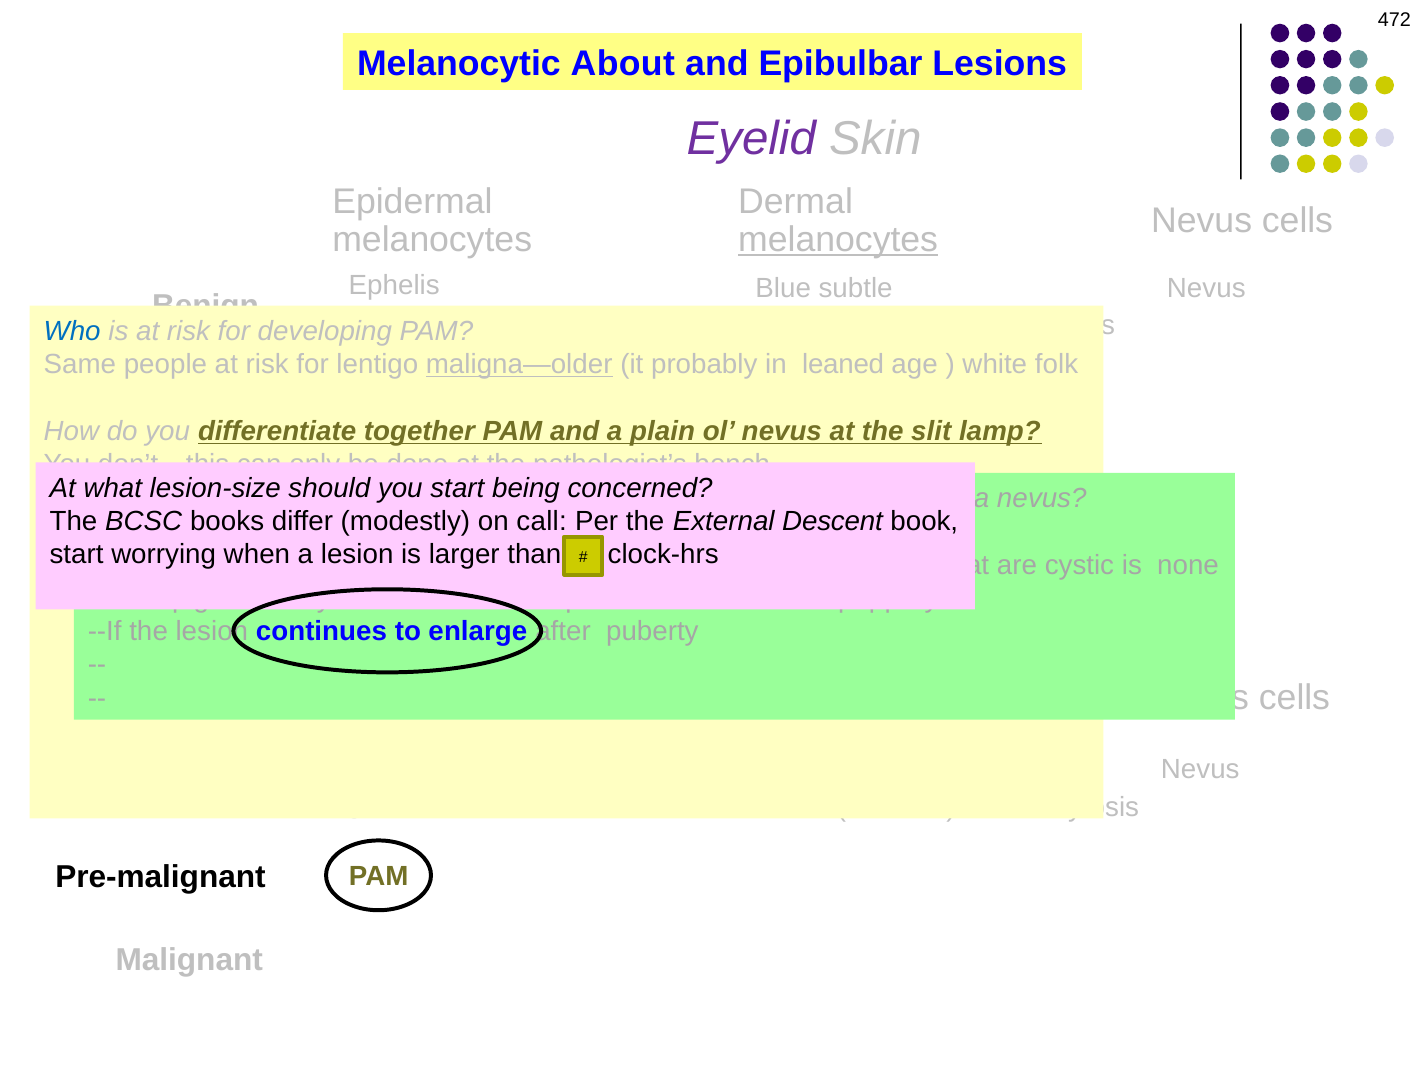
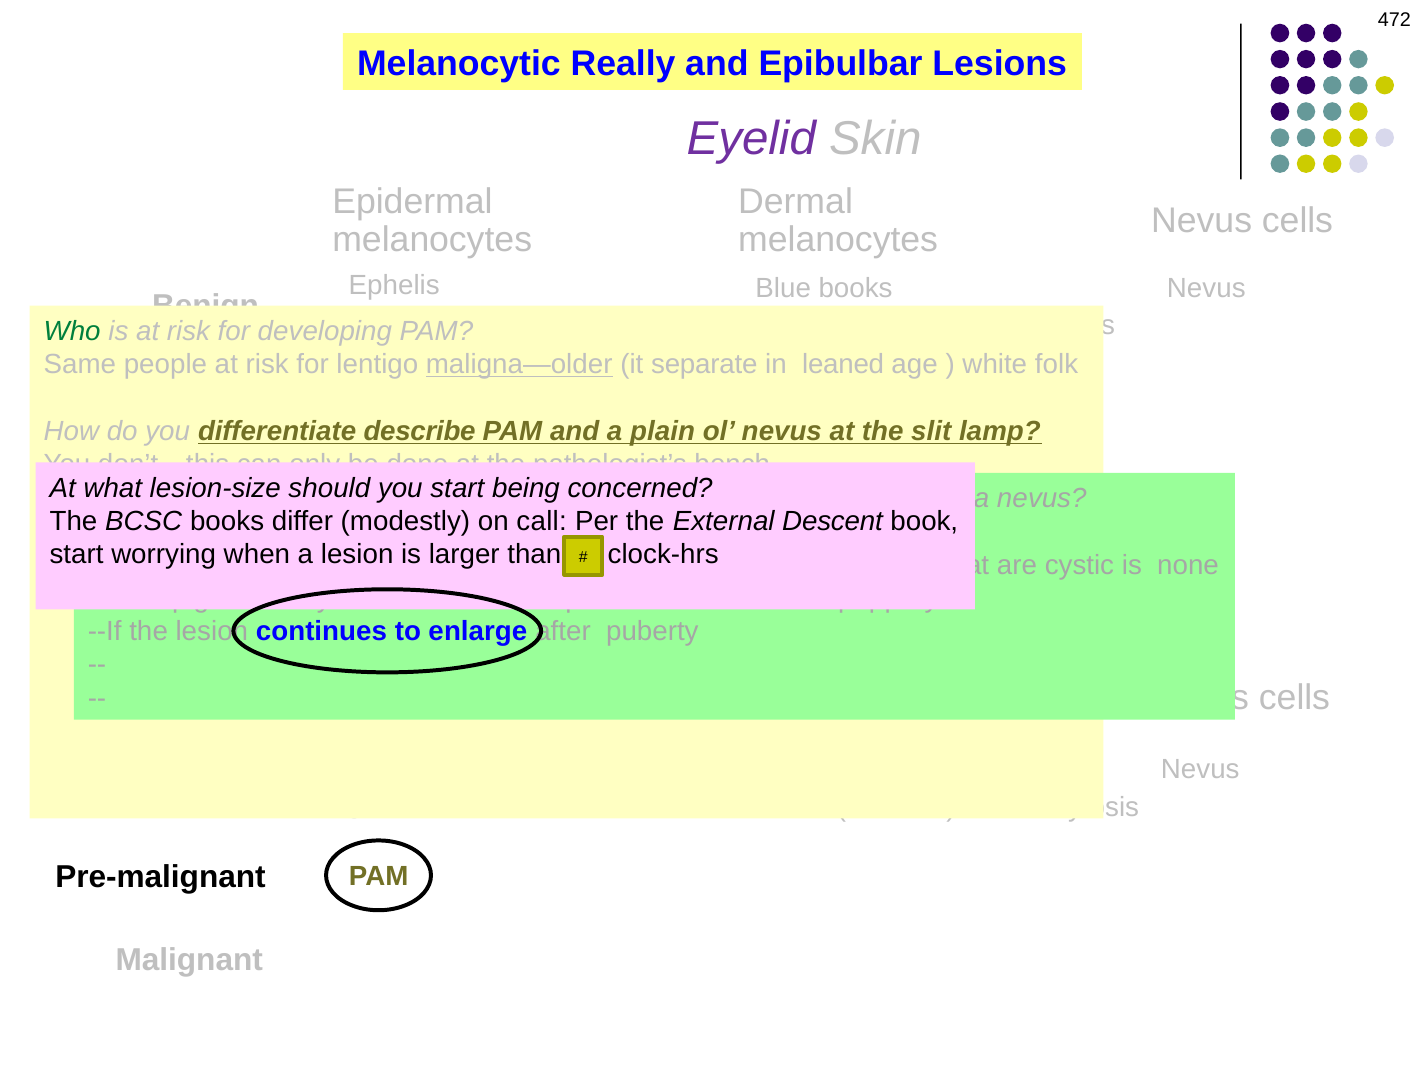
About: About -> Really
melanocytes at (838, 240) underline: present -> none
Blue subtle: subtle -> books
Who colour: blue -> green
probably: probably -> separate
together: together -> describe
